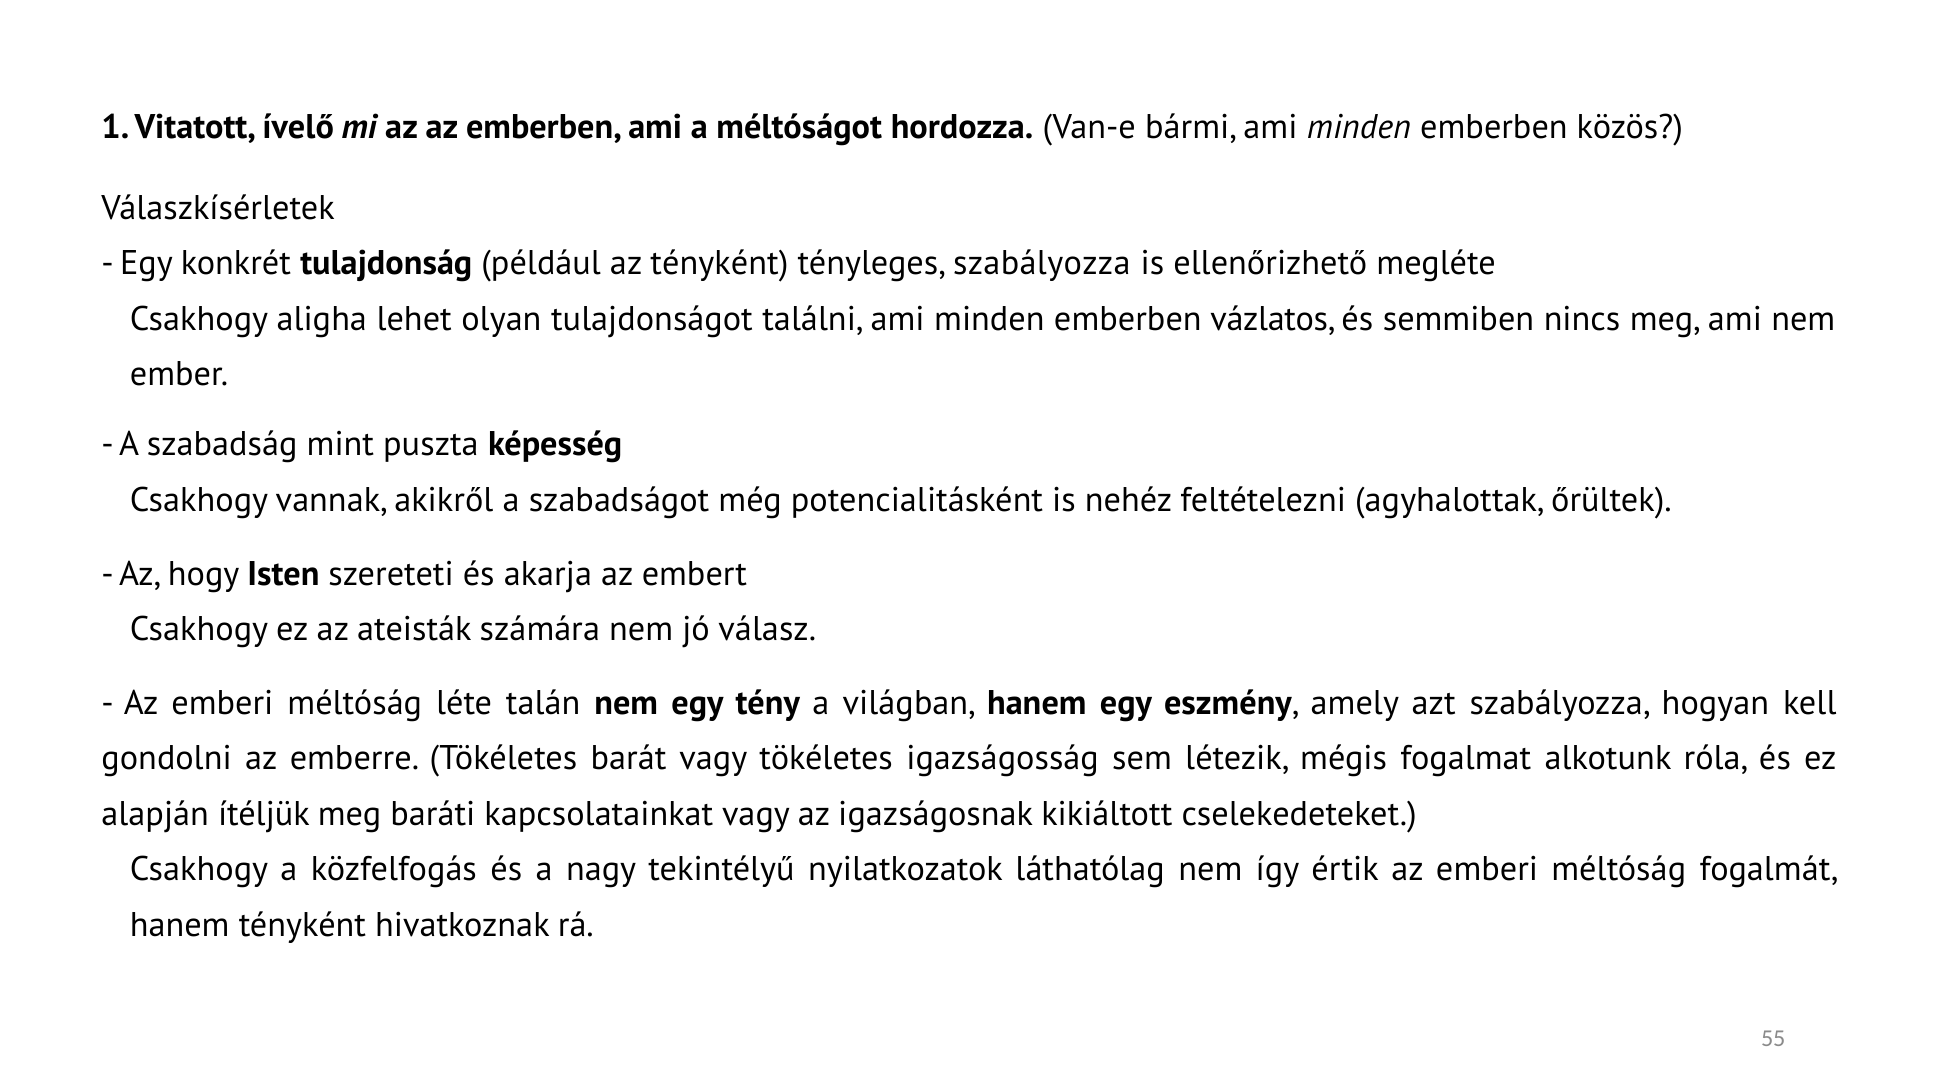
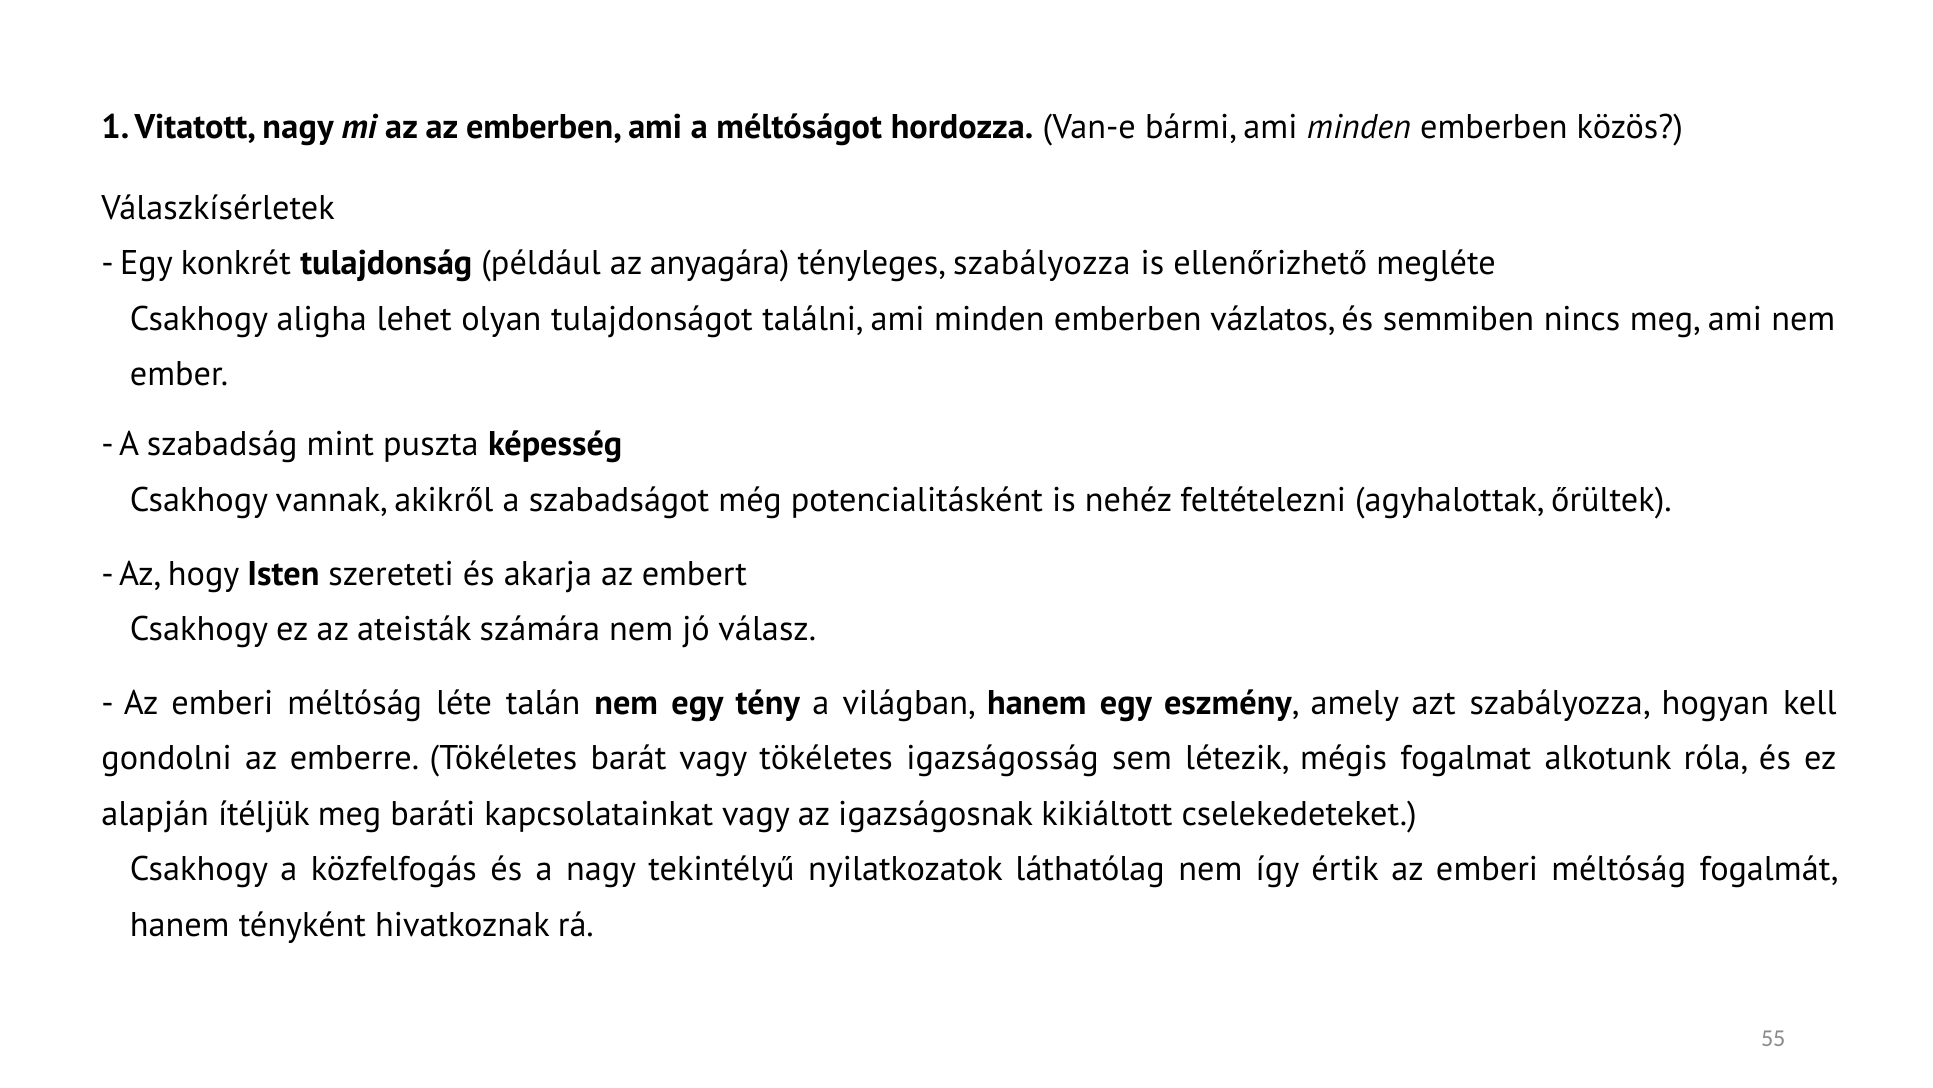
Vitatott ívelő: ívelő -> nagy
az tényként: tényként -> anyagára
